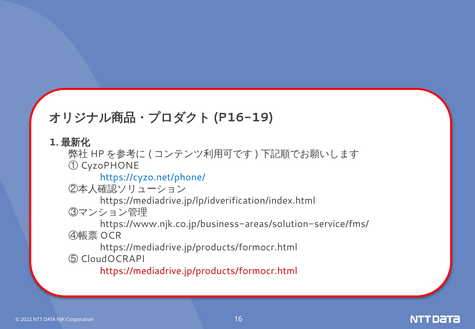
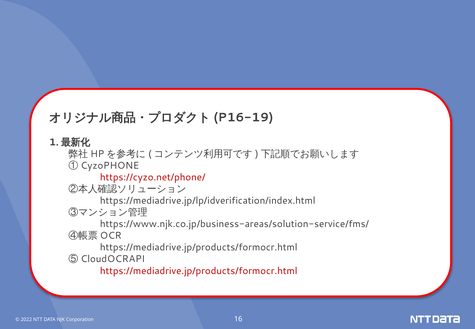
https://cyzo.net/phone/ colour: blue -> red
